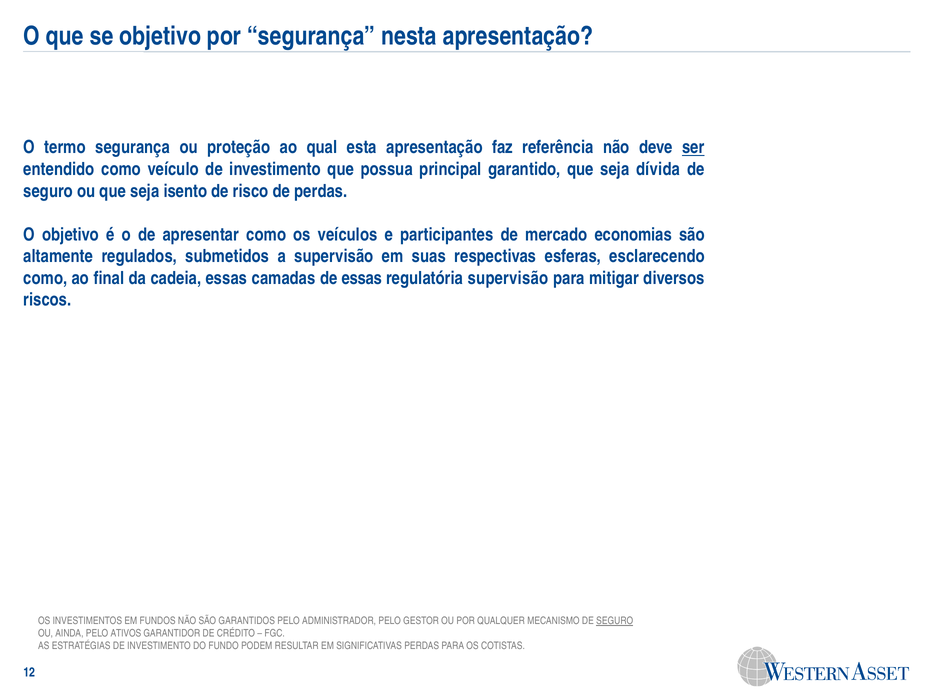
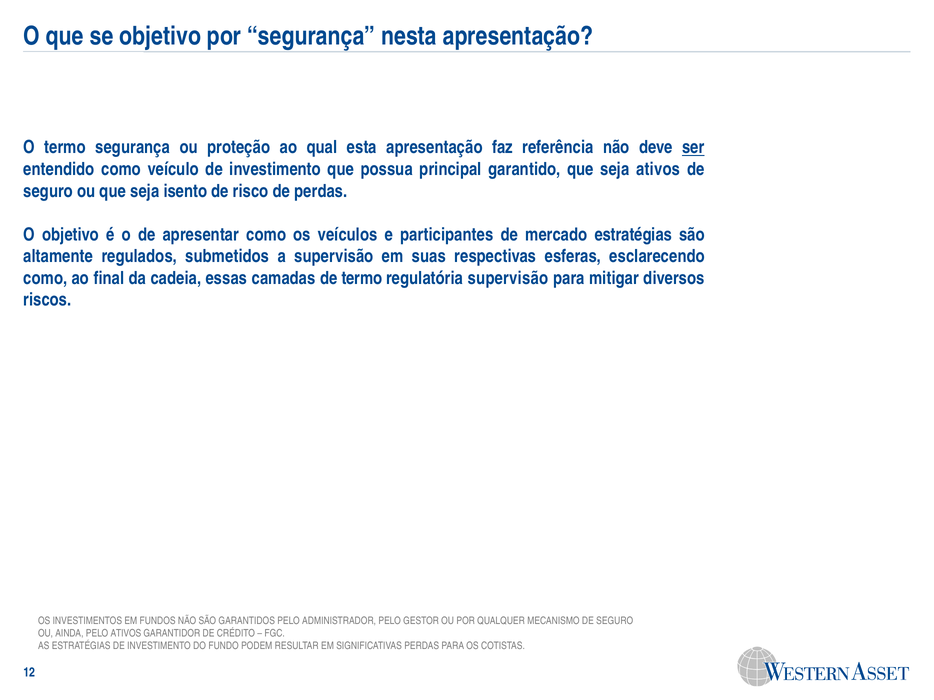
seja dívida: dívida -> ativos
mercado economias: economias -> estratégias
de essas: essas -> termo
SEGURO at (615, 622) underline: present -> none
